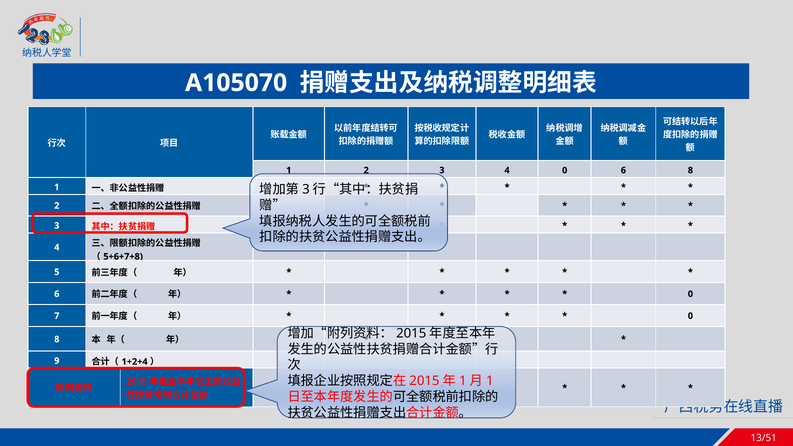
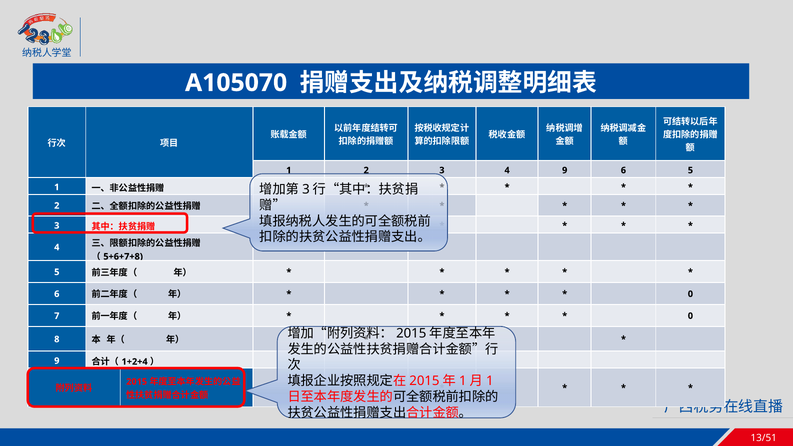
4 0: 0 -> 9
6 8: 8 -> 5
